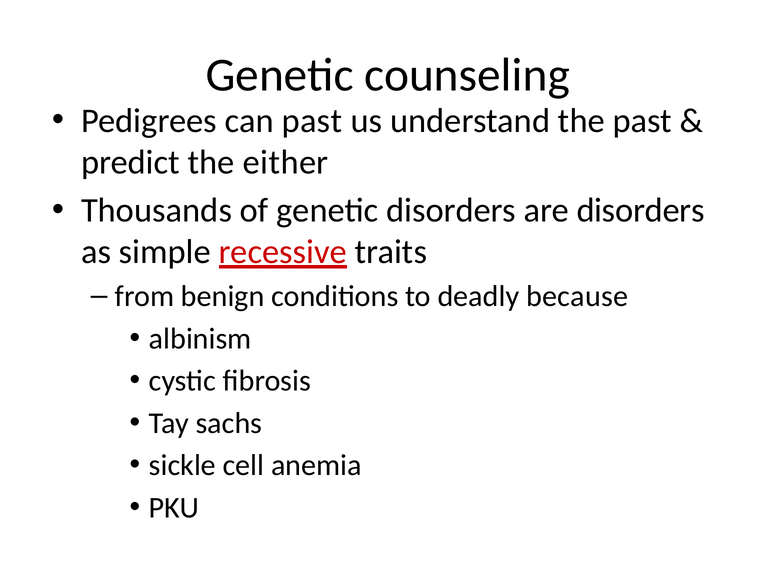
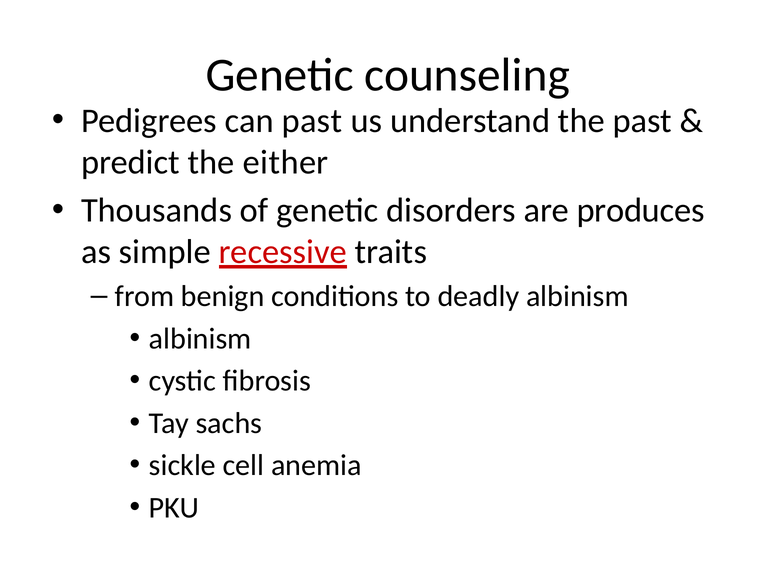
are disorders: disorders -> produces
deadly because: because -> albinism
